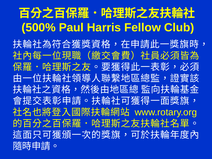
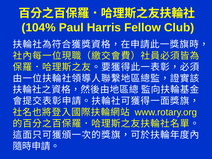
500%: 500% -> 104%
